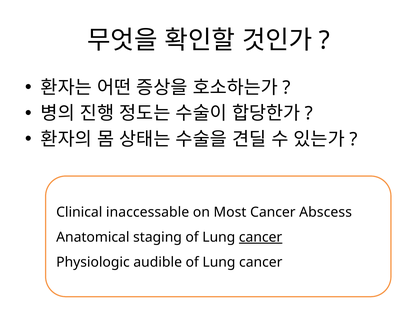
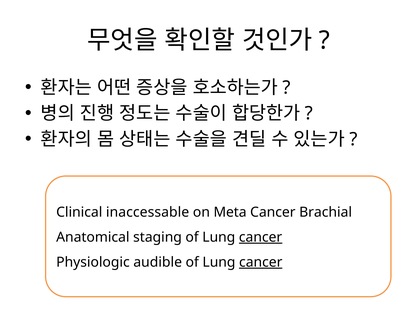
Most: Most -> Meta
Abscess: Abscess -> Brachial
cancer at (261, 262) underline: none -> present
